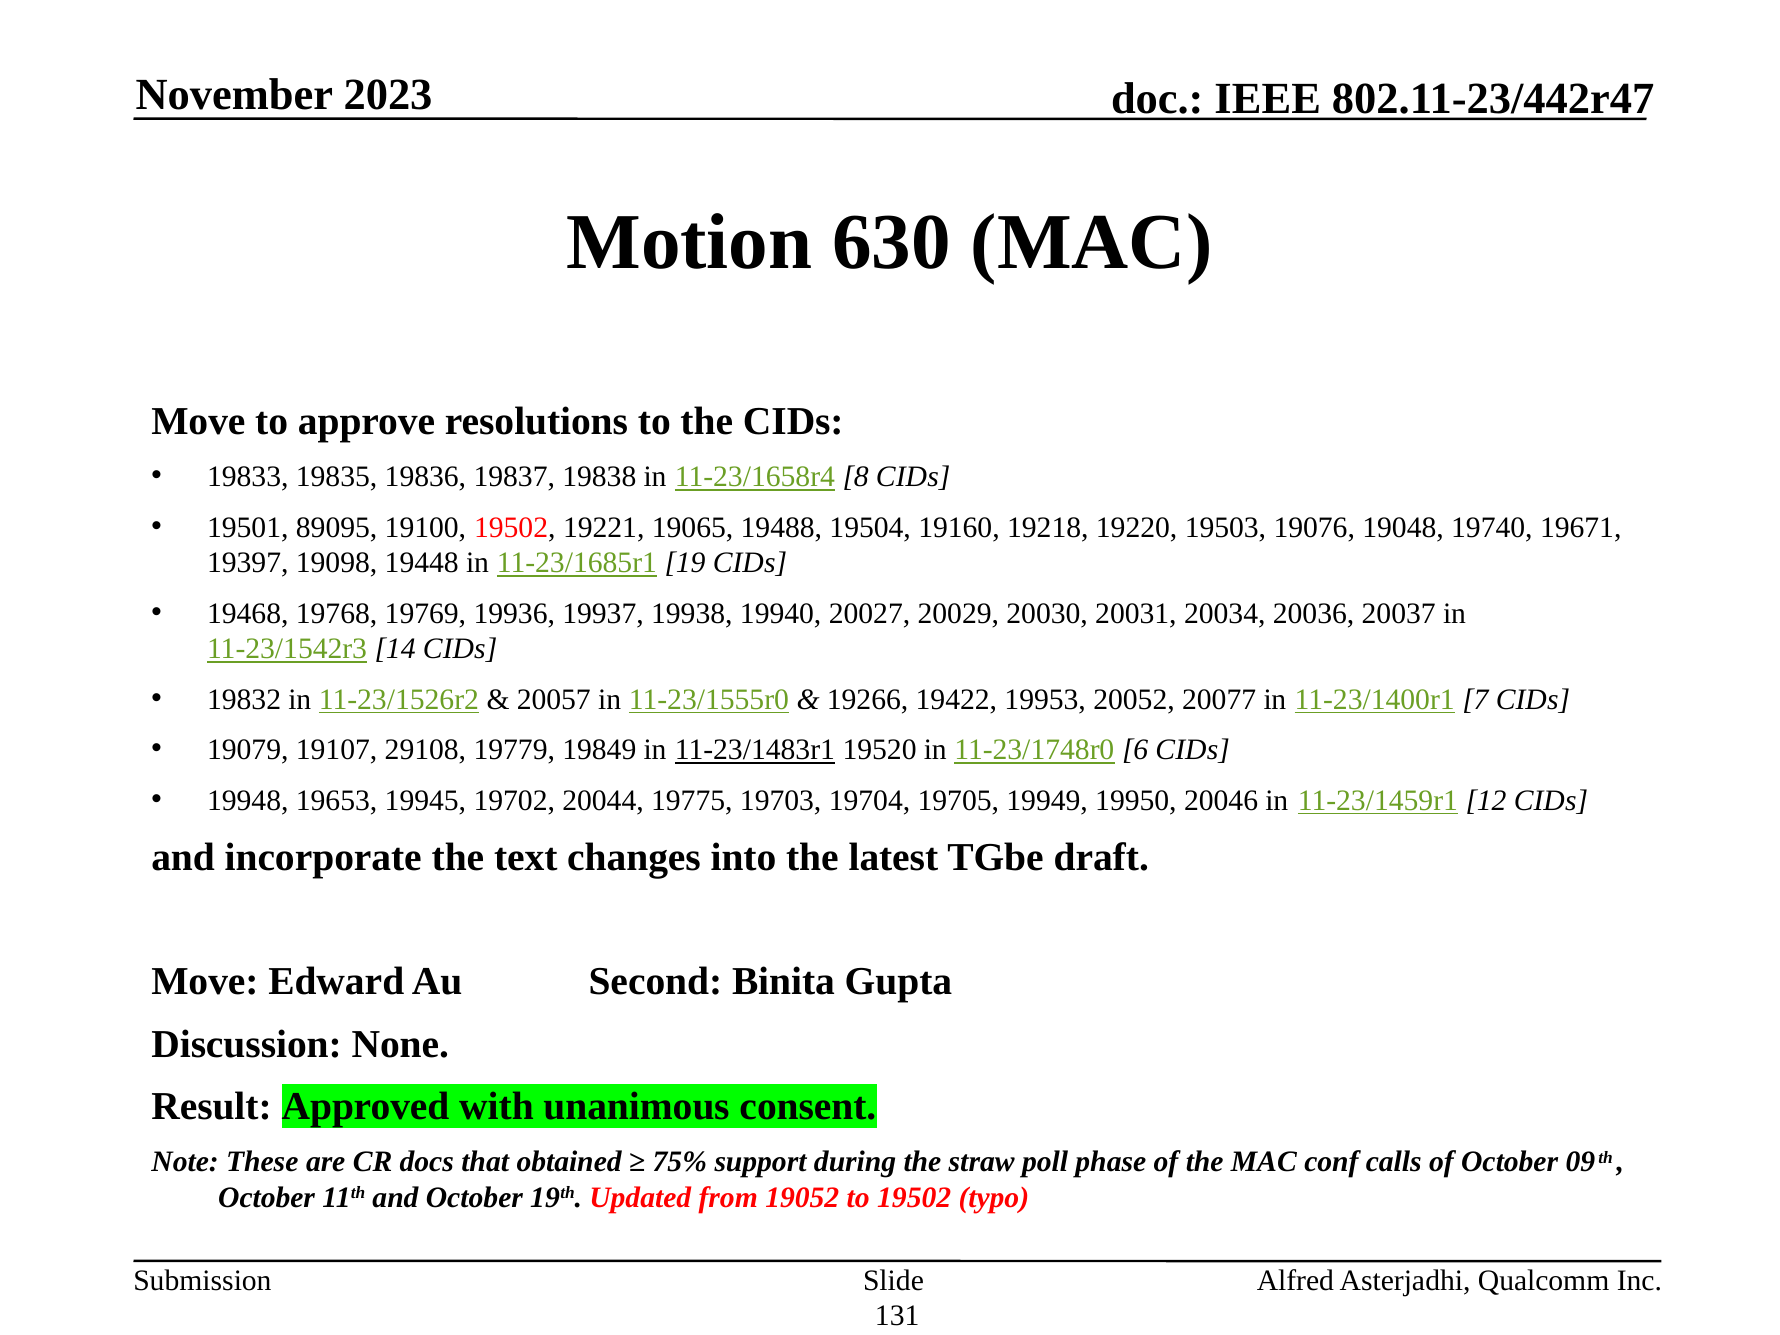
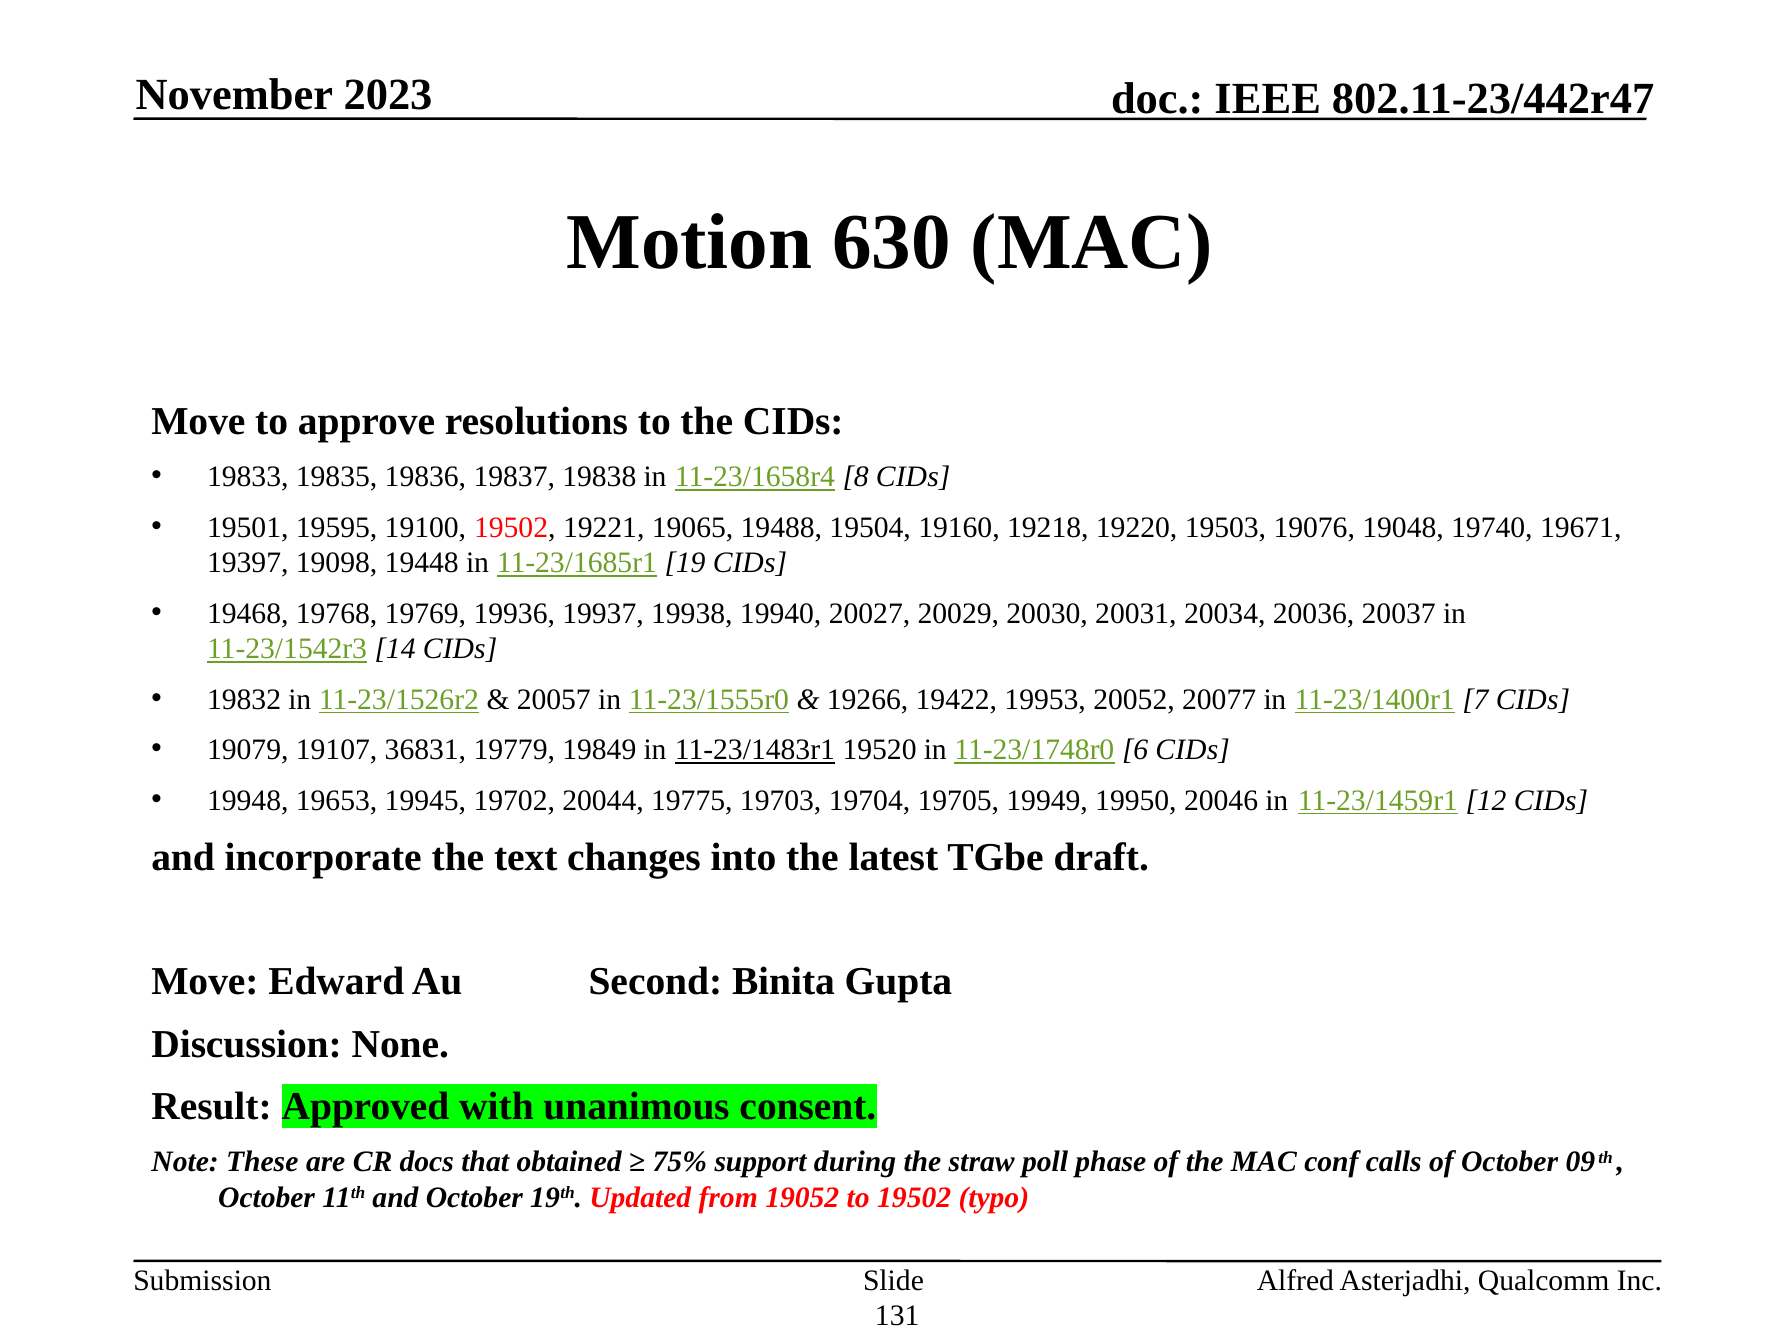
89095: 89095 -> 19595
29108: 29108 -> 36831
